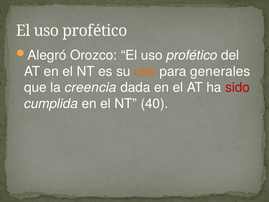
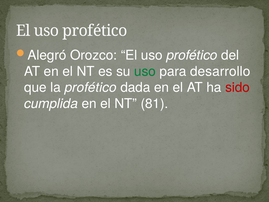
uso at (145, 71) colour: orange -> green
generales: generales -> desarrollo
la creencia: creencia -> profético
40: 40 -> 81
